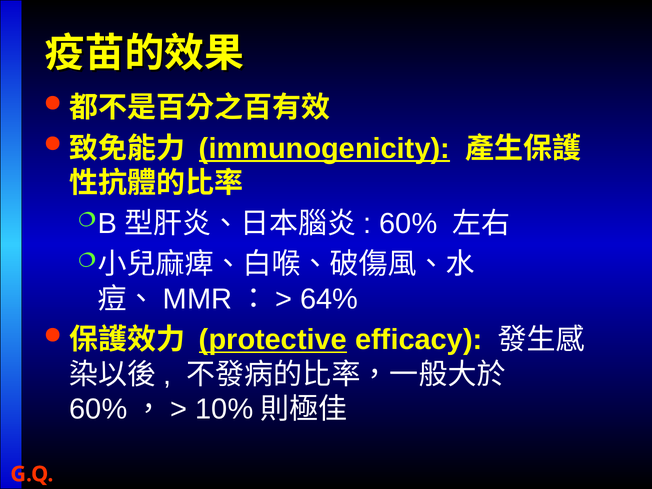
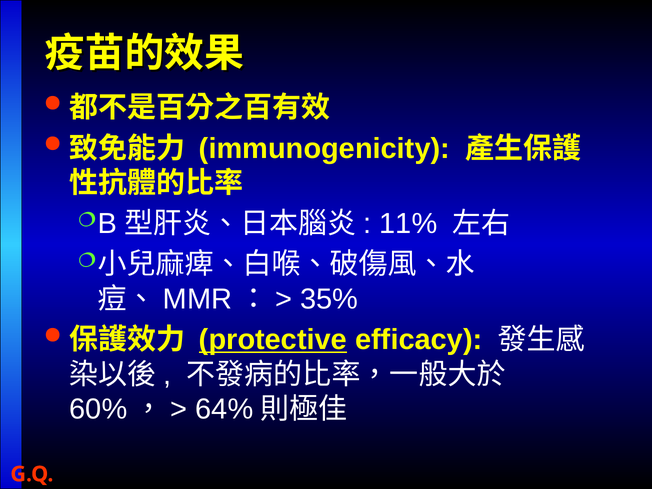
immunogenicity underline: present -> none
60% at (408, 224): 60% -> 11%
64%: 64% -> 35%
10%: 10% -> 64%
